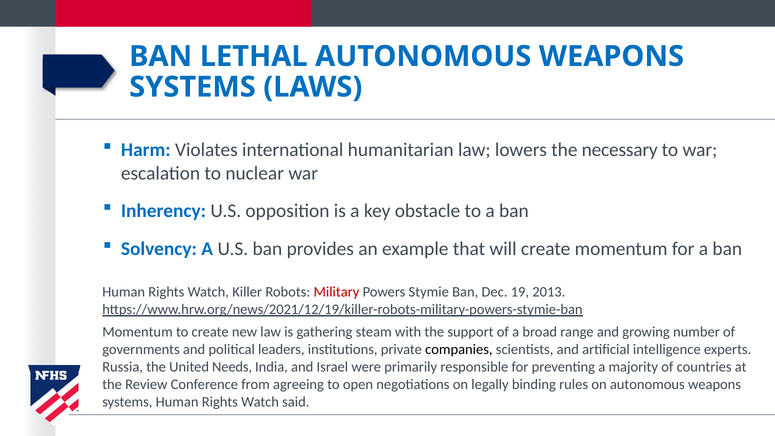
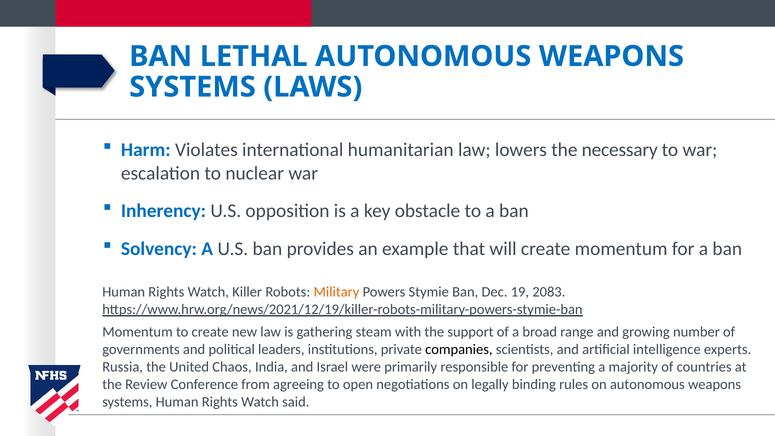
Military colour: red -> orange
2013: 2013 -> 2083
Needs: Needs -> Chaos
